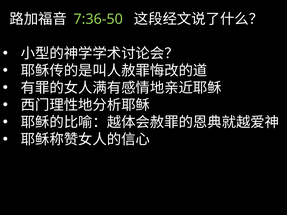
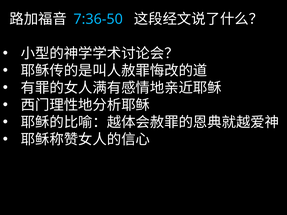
7:36-50 colour: light green -> light blue
